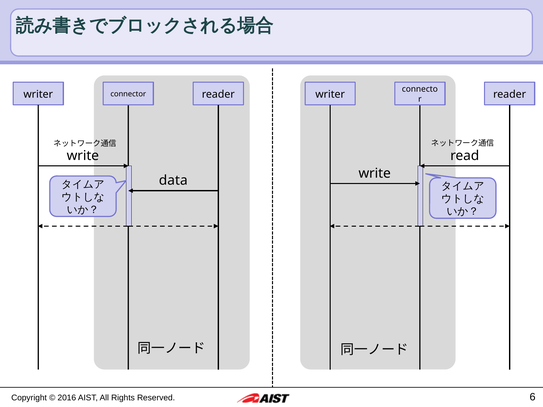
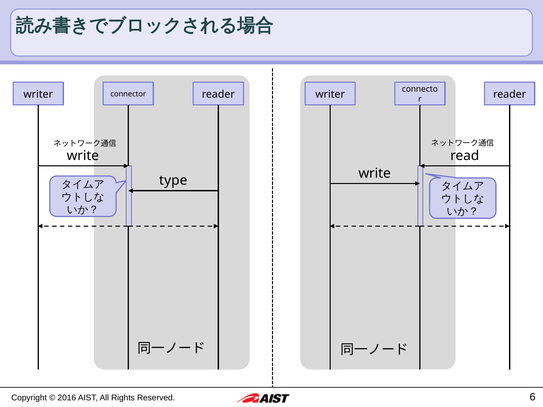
data: data -> type
